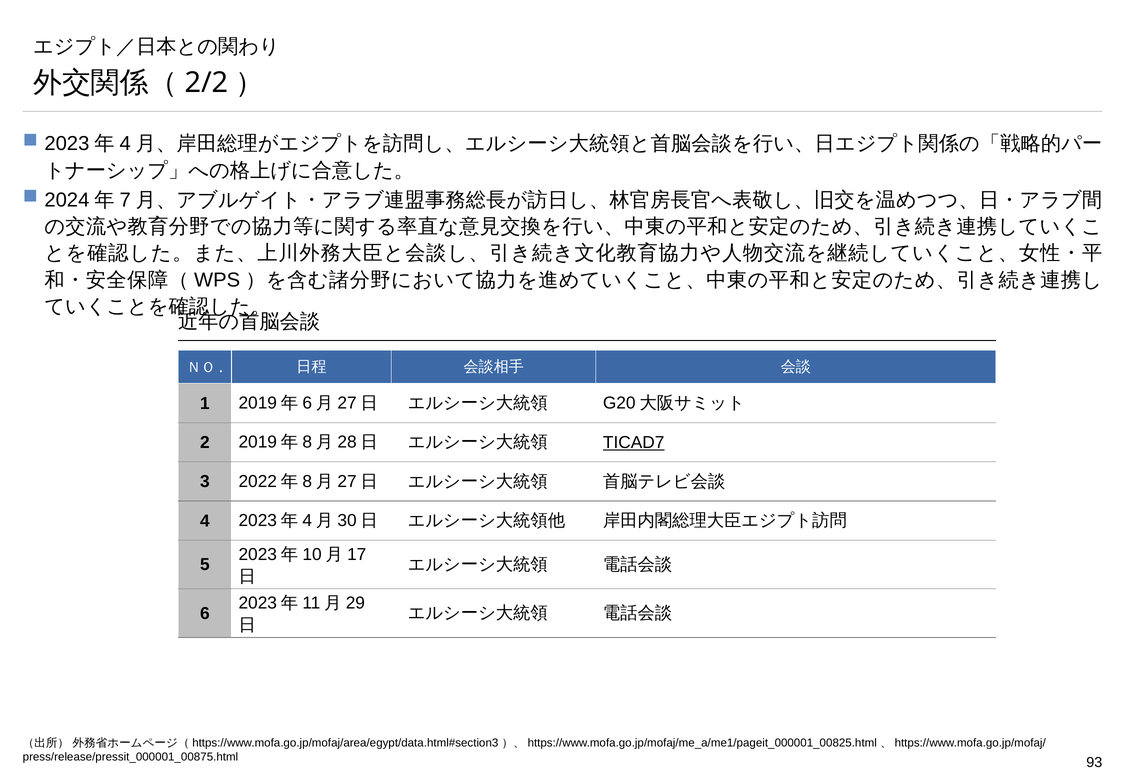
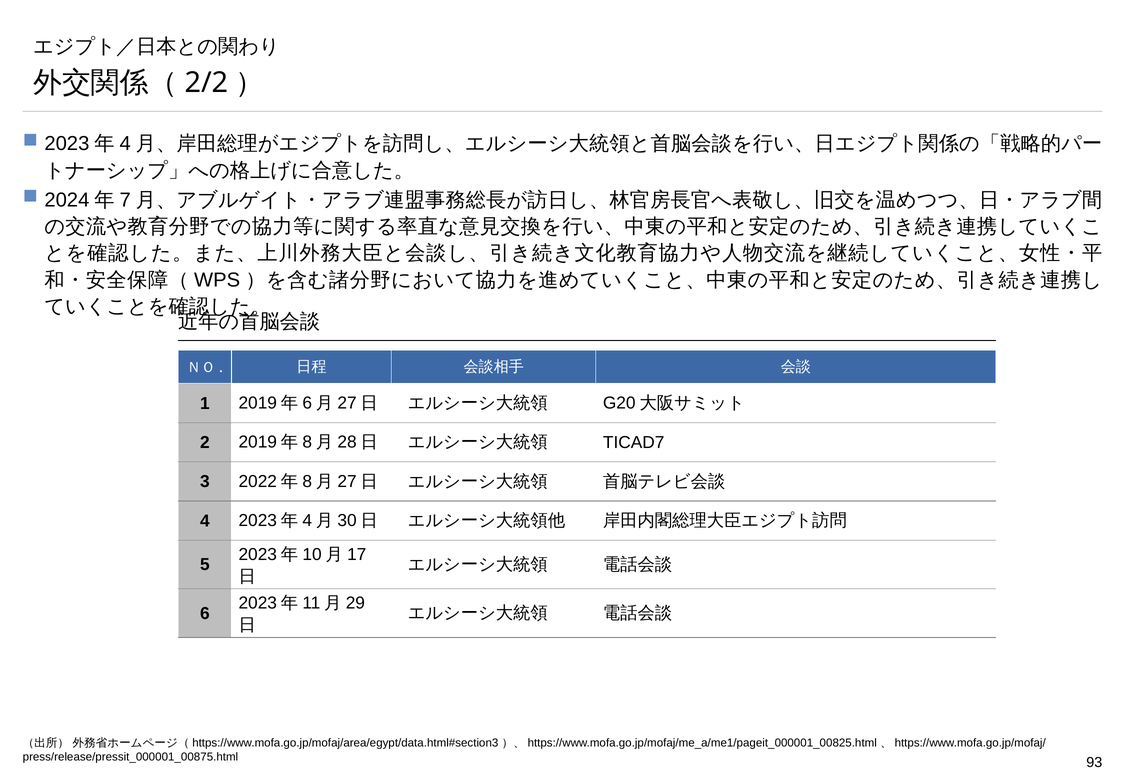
TICAD7 underline: present -> none
